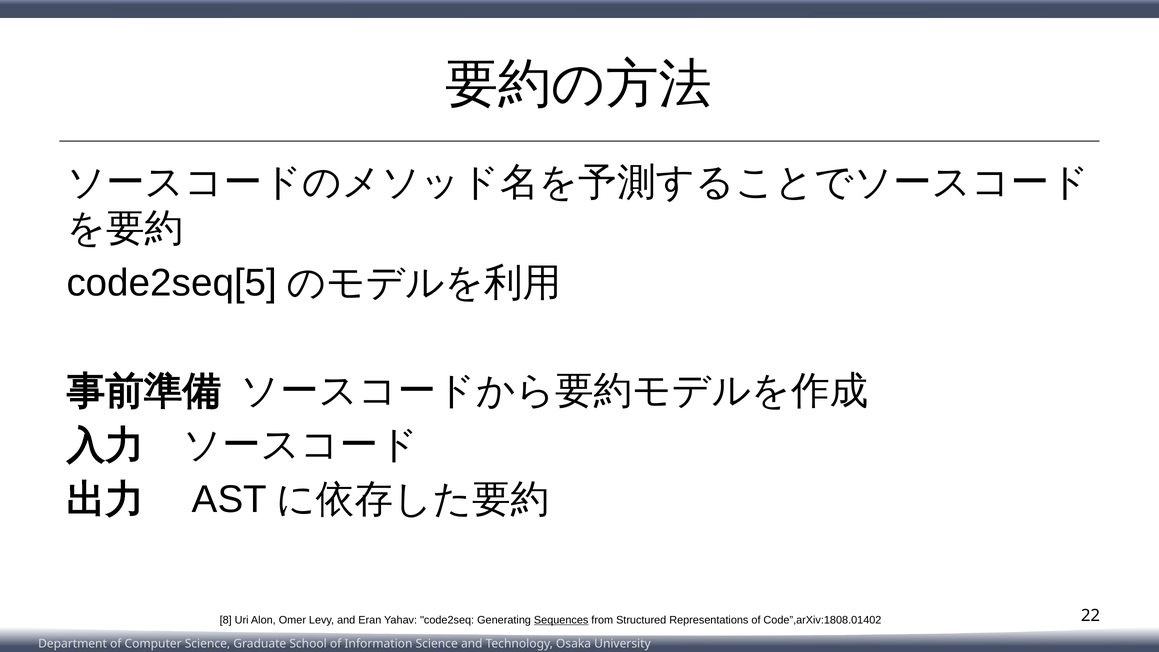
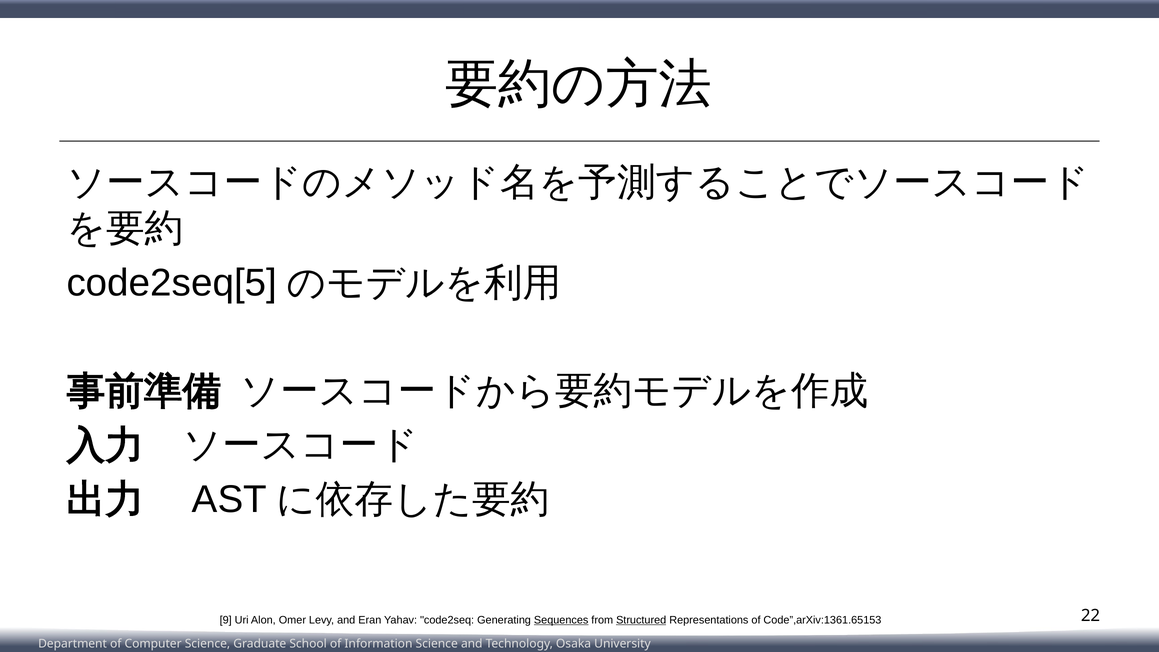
8: 8 -> 9
Structured underline: none -> present
Code”,arXiv:1808.01402: Code”,arXiv:1808.01402 -> Code”,arXiv:1361.65153
